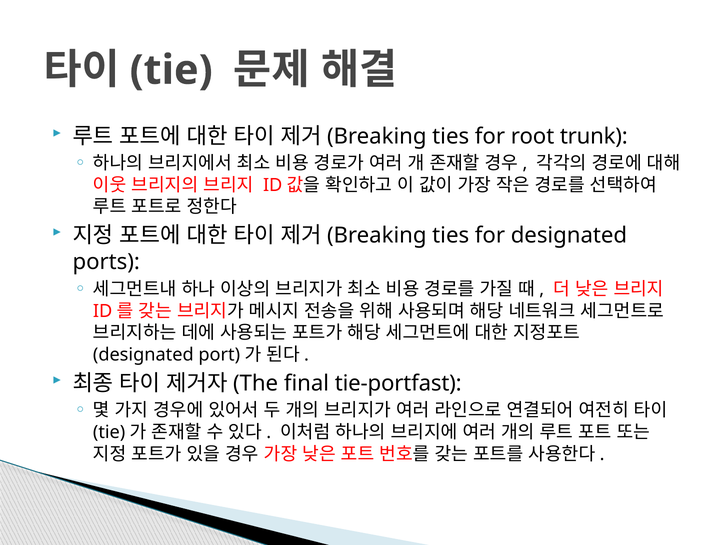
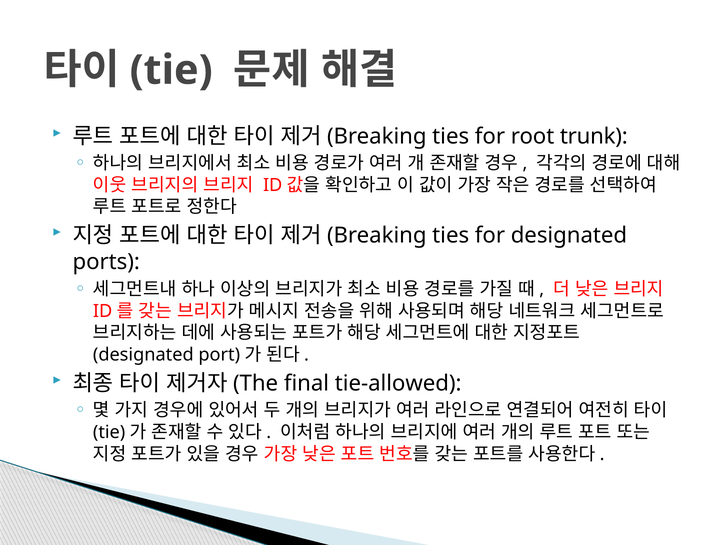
tie-portfast: tie-portfast -> tie-allowed
